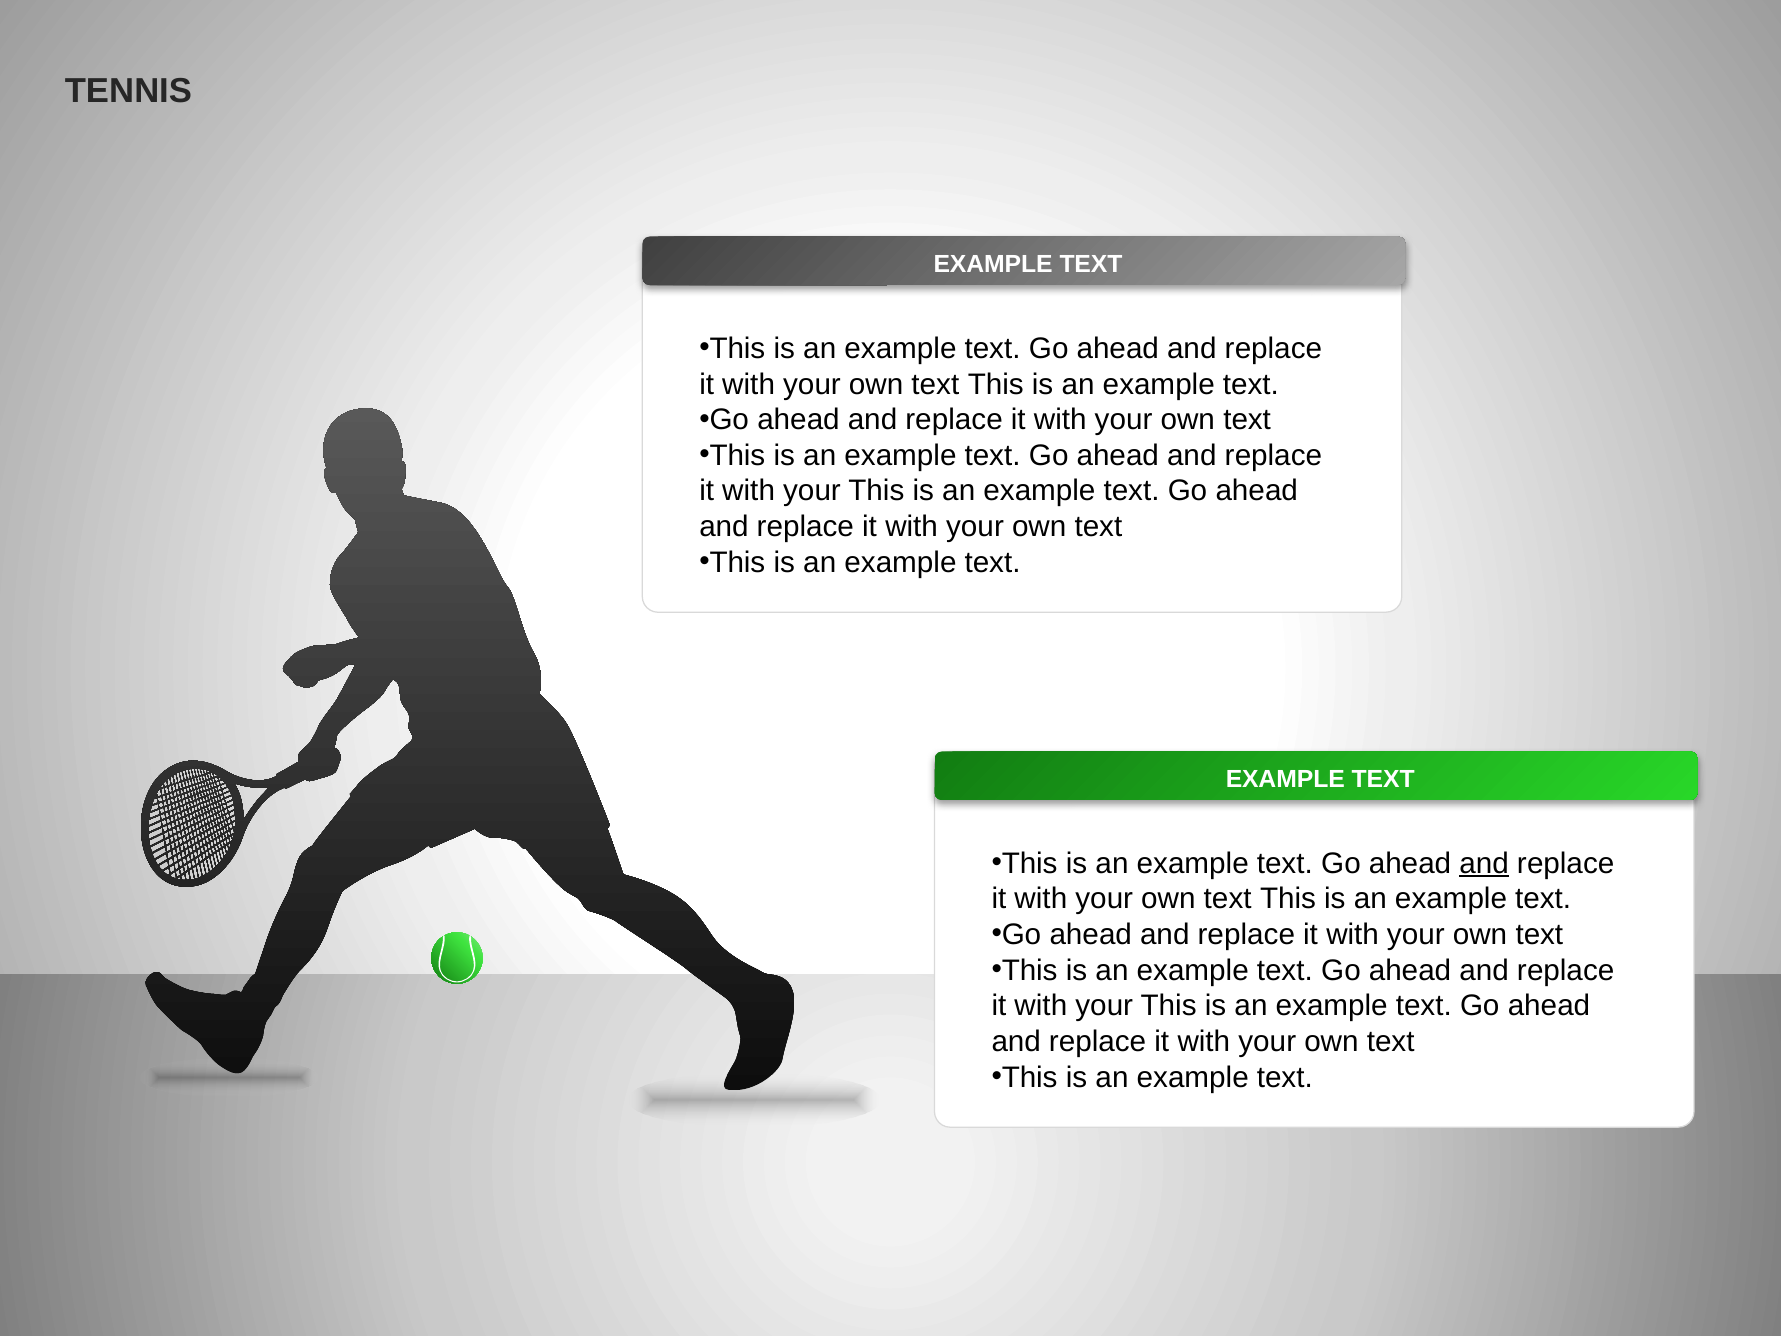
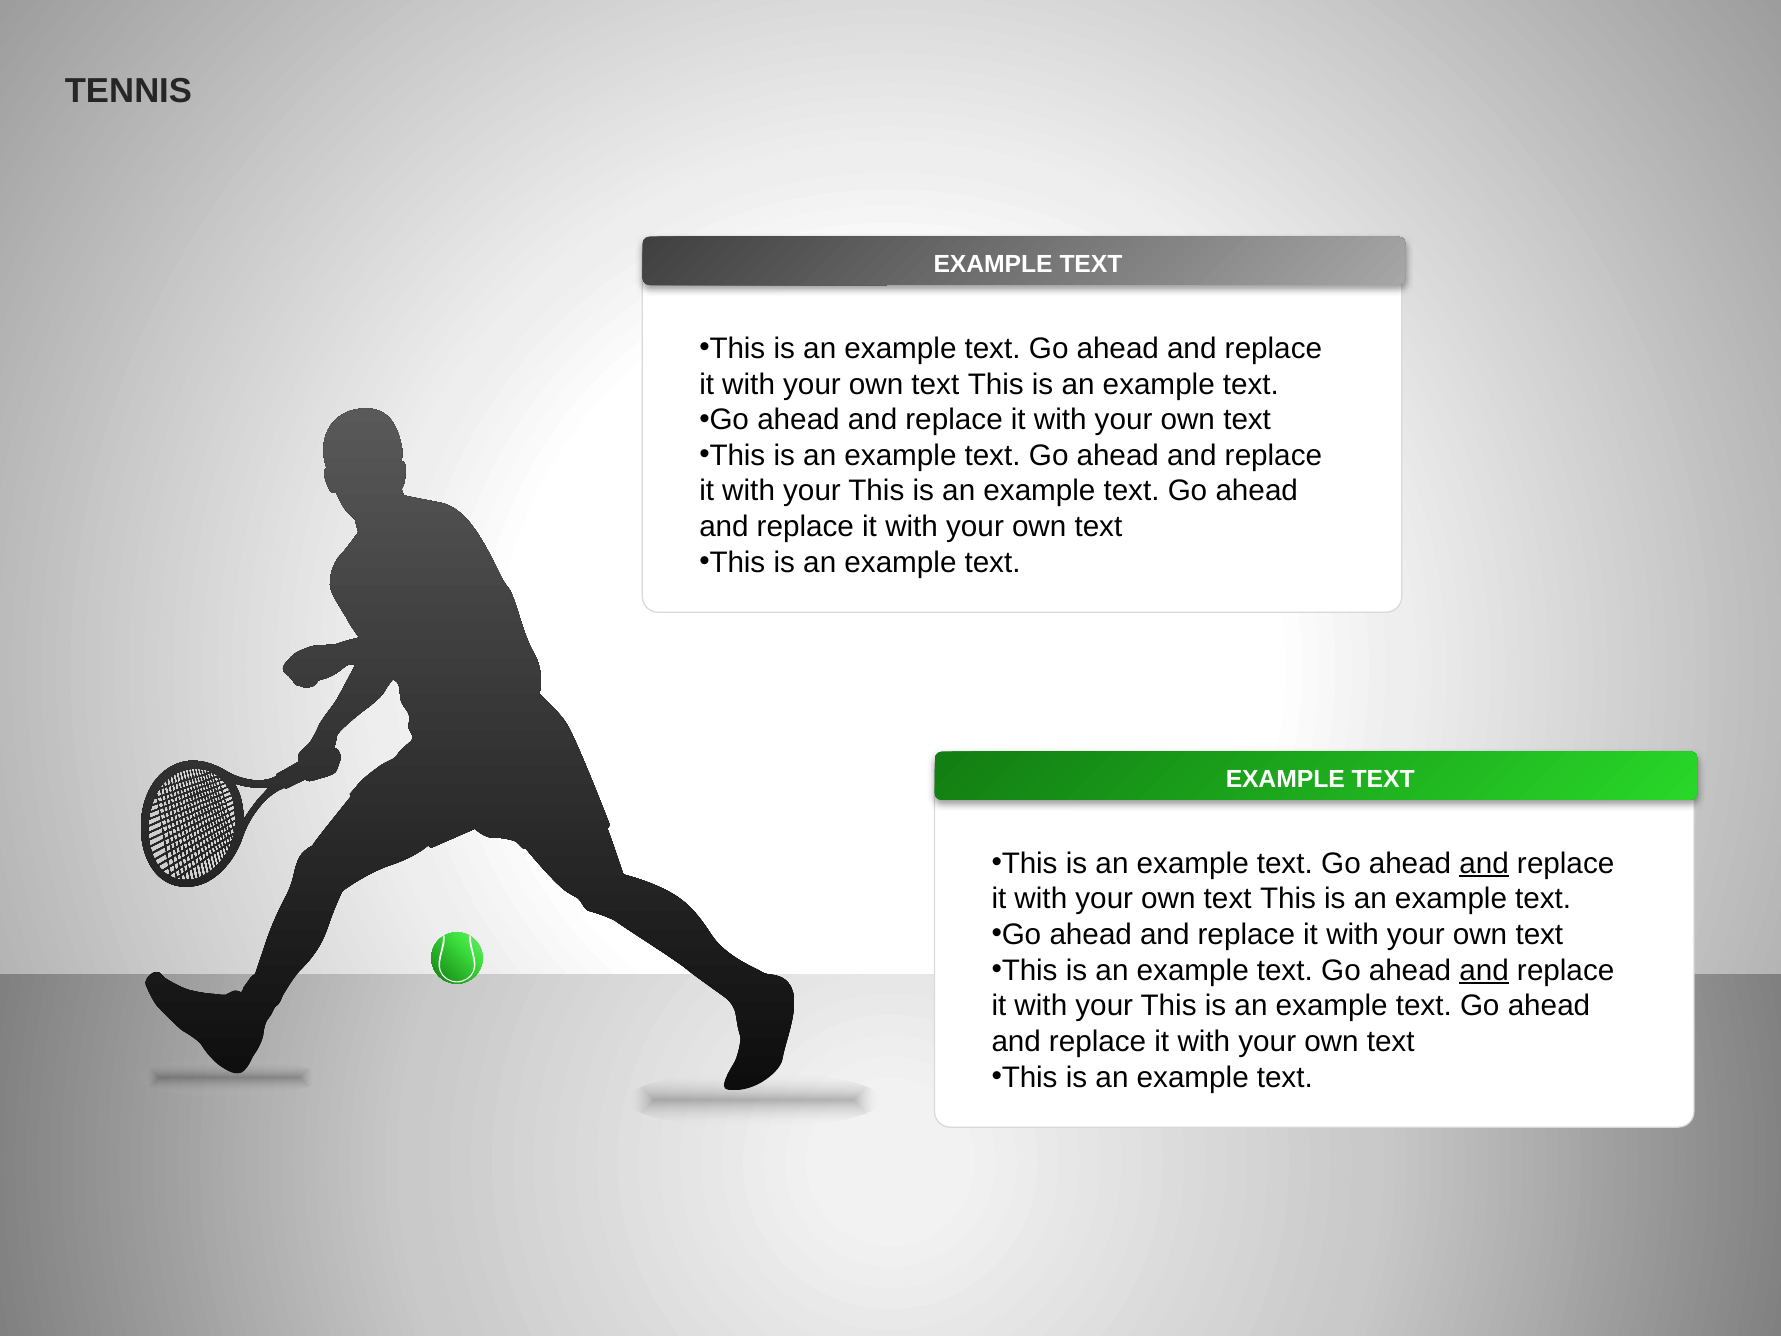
and at (1484, 970) underline: none -> present
